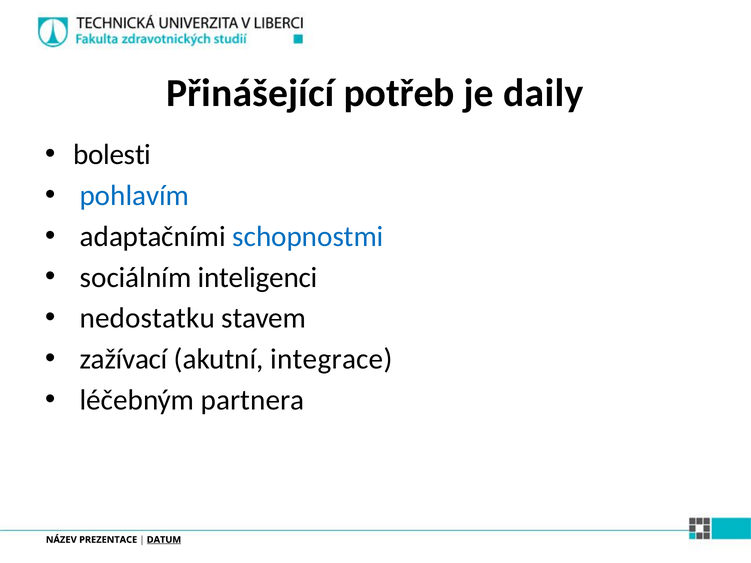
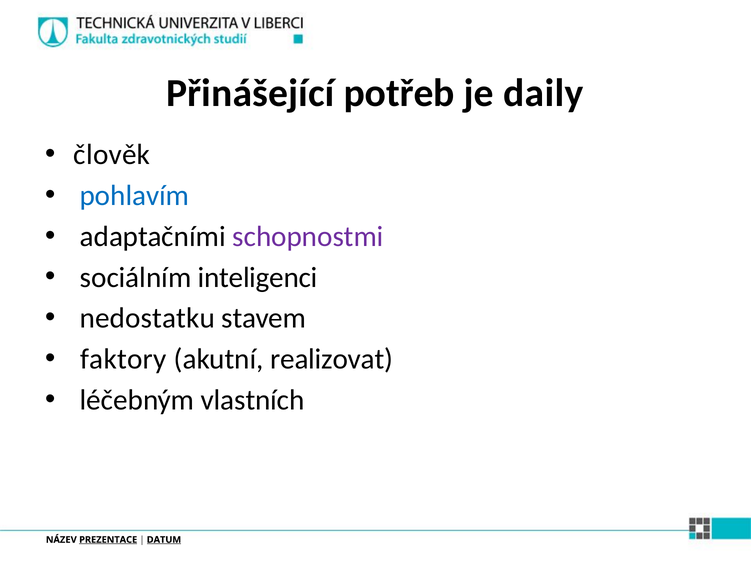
bolesti: bolesti -> člověk
schopnostmi colour: blue -> purple
zažívací: zažívací -> faktory
integrace: integrace -> realizovat
partnera: partnera -> vlastních
PREZENTACE underline: none -> present
